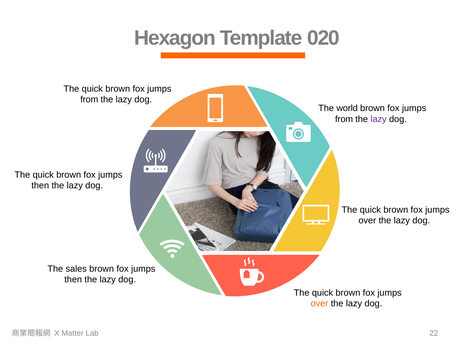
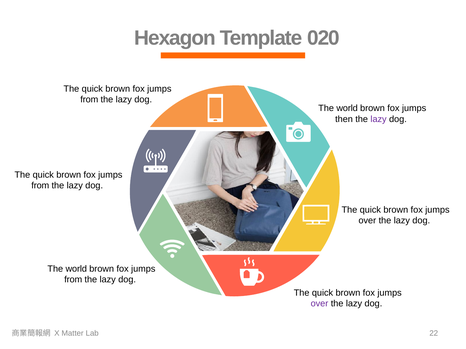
from at (344, 119): from -> then
then at (40, 186): then -> from
sales at (76, 269): sales -> world
then at (73, 280): then -> from
over at (319, 304) colour: orange -> purple
